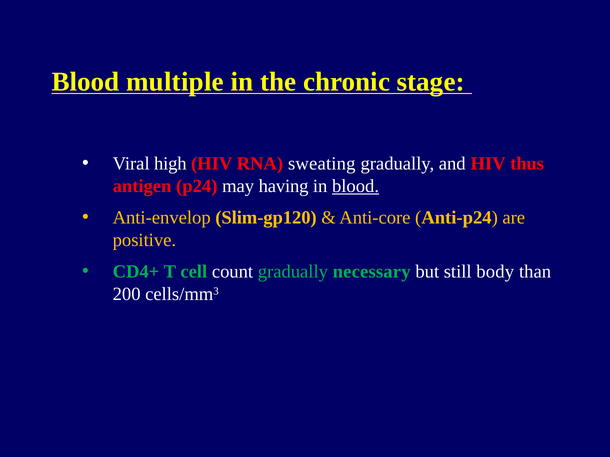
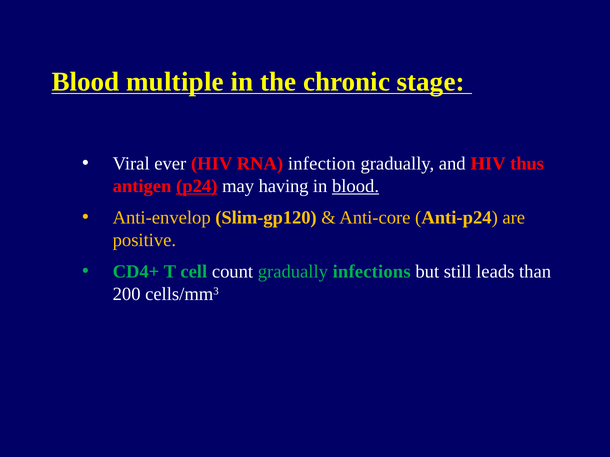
high: high -> ever
sweating: sweating -> infection
p24 underline: none -> present
necessary: necessary -> infections
body: body -> leads
